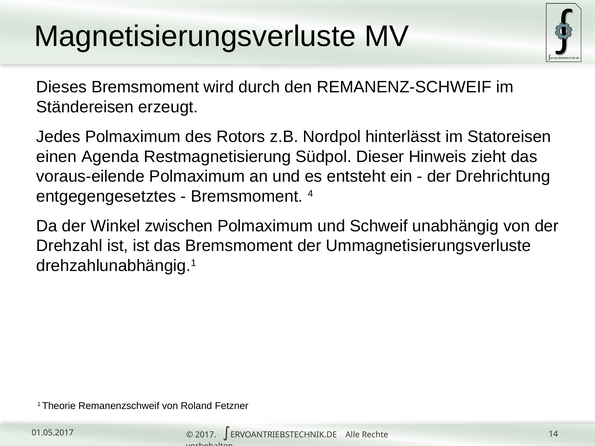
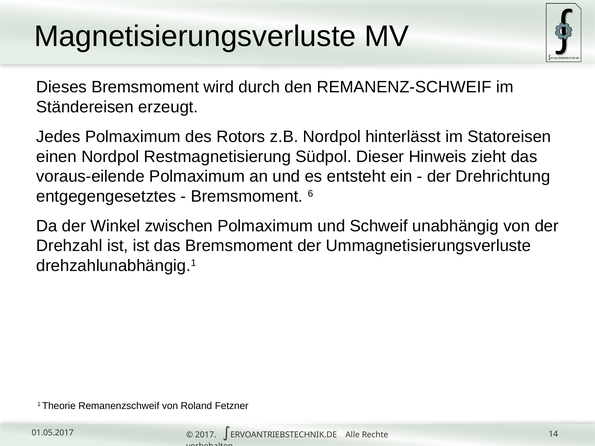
einen Agenda: Agenda -> Nordpol
4: 4 -> 6
